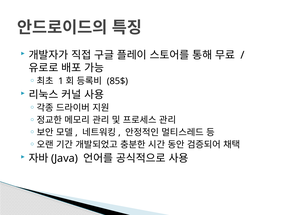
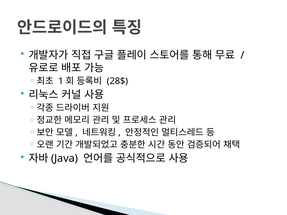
85$: 85$ -> 28$
